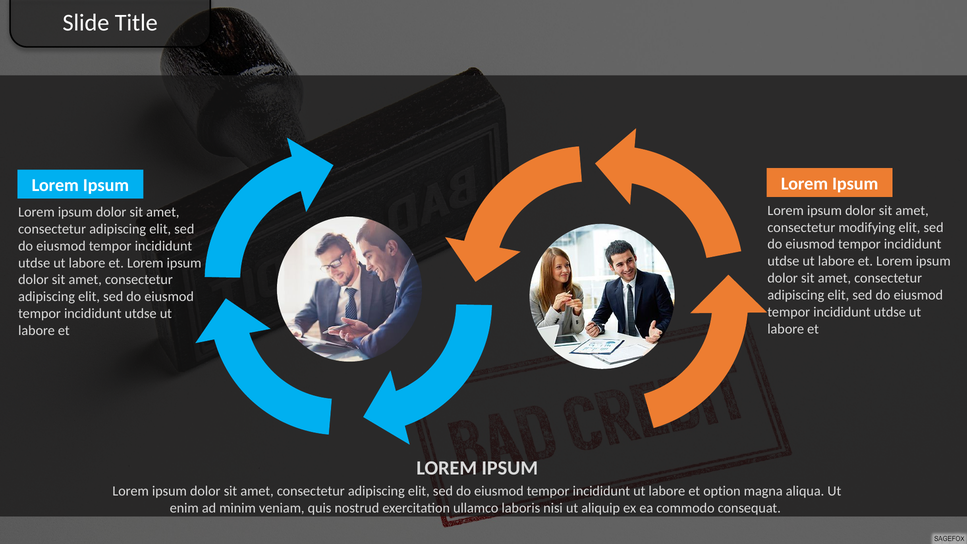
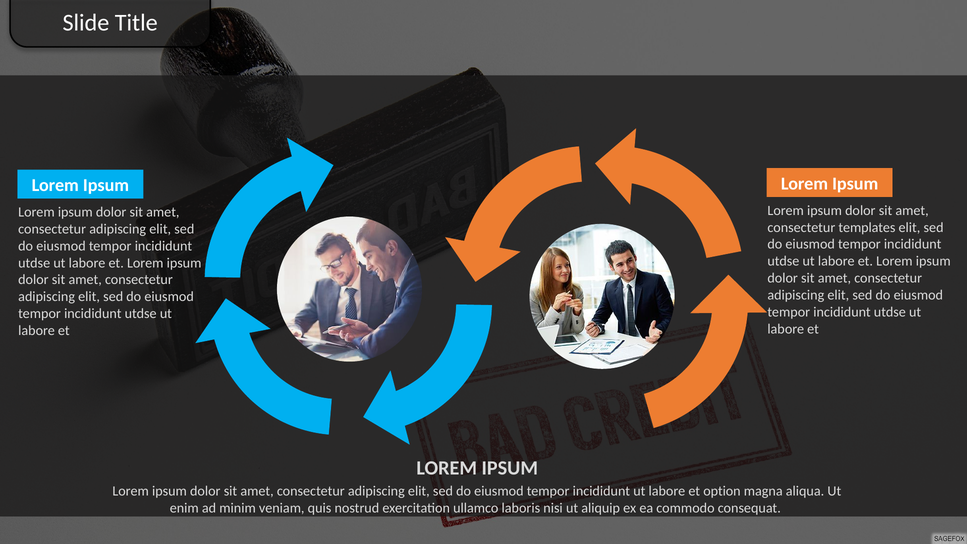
modifying: modifying -> templates
